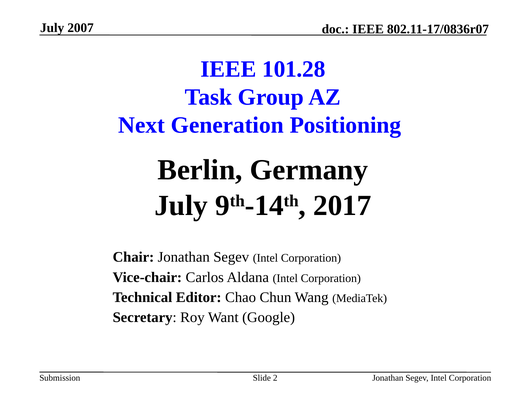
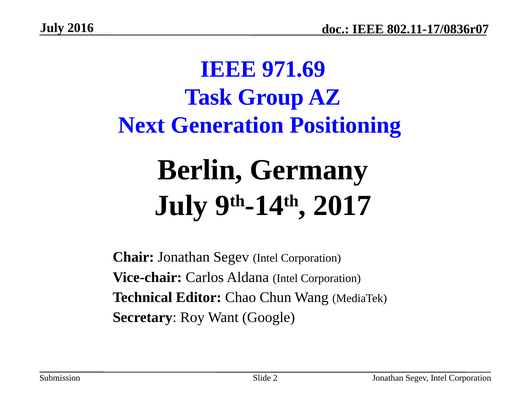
2007: 2007 -> 2016
101.28: 101.28 -> 971.69
